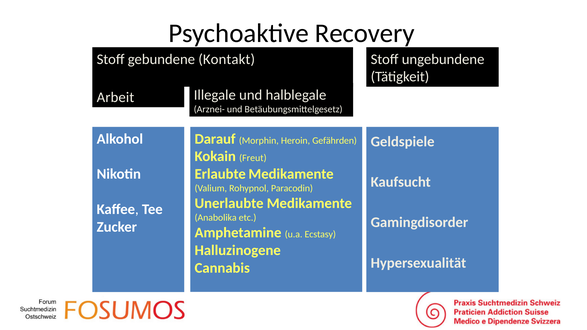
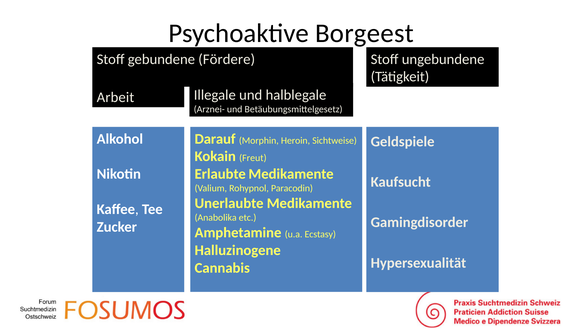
Recovery: Recovery -> Borgeest
Kontakt: Kontakt -> Fördere
Gefährden: Gefährden -> Sichtweise
